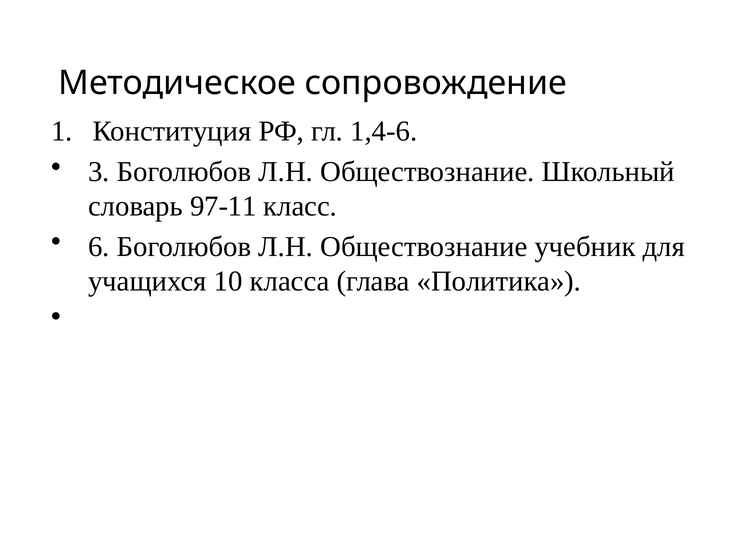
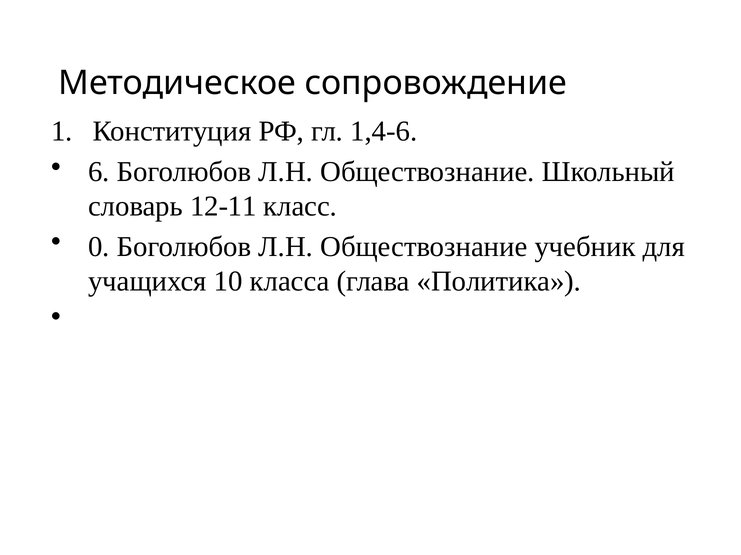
3: 3 -> 6
97-11: 97-11 -> 12-11
6: 6 -> 0
